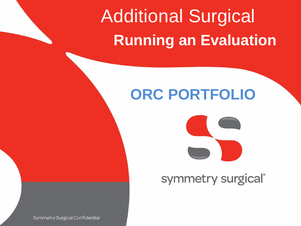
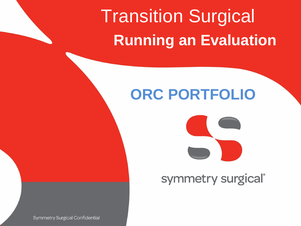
Additional: Additional -> Transition
